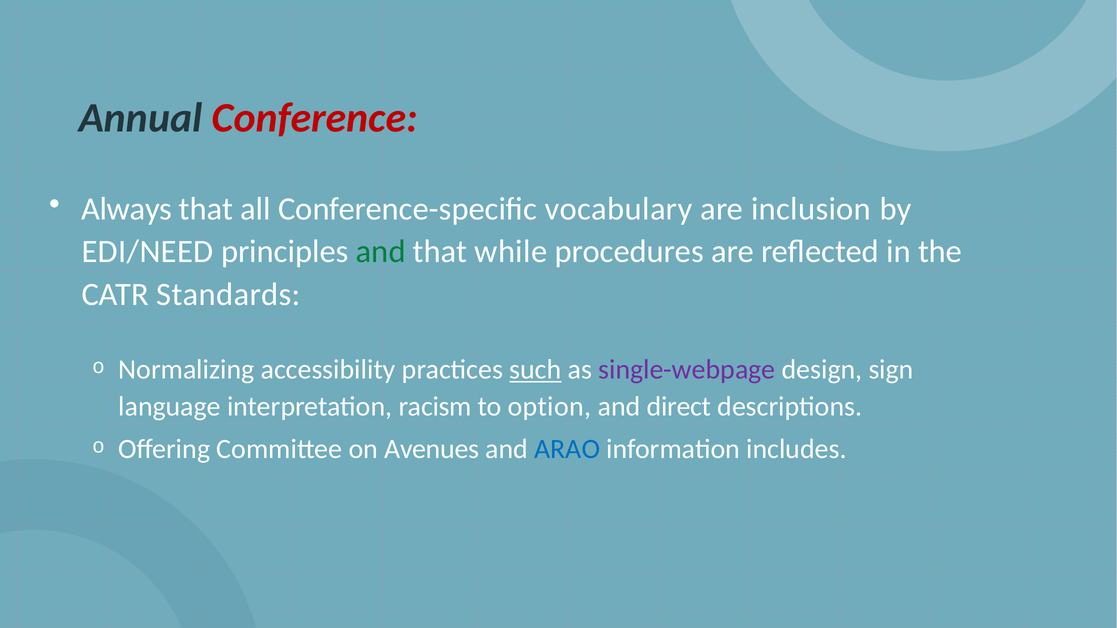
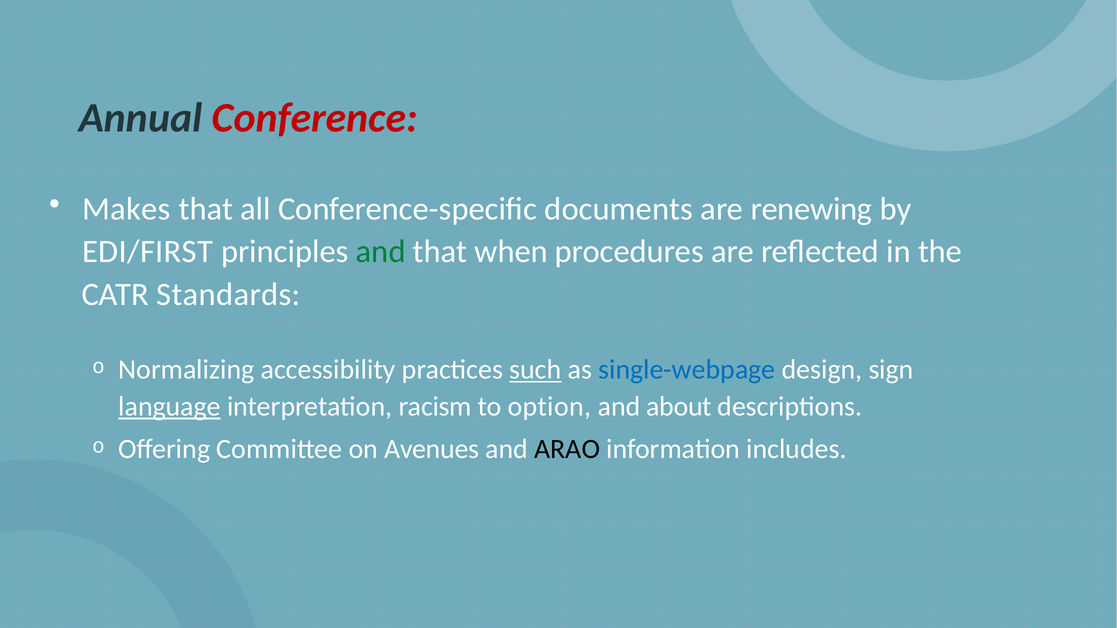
Always: Always -> Makes
vocabulary: vocabulary -> documents
inclusion: inclusion -> renewing
EDI/NEED: EDI/NEED -> EDI/FIRST
while: while -> when
single-webpage colour: purple -> blue
language underline: none -> present
direct: direct -> about
ARAO colour: blue -> black
